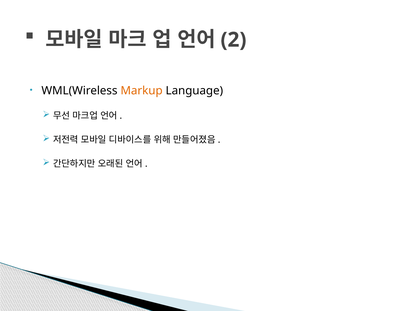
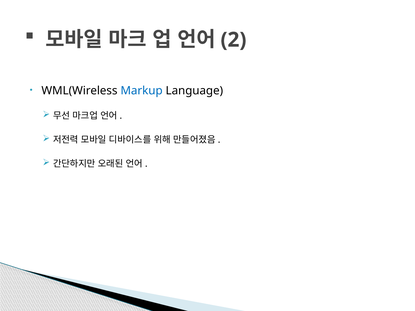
Markup colour: orange -> blue
